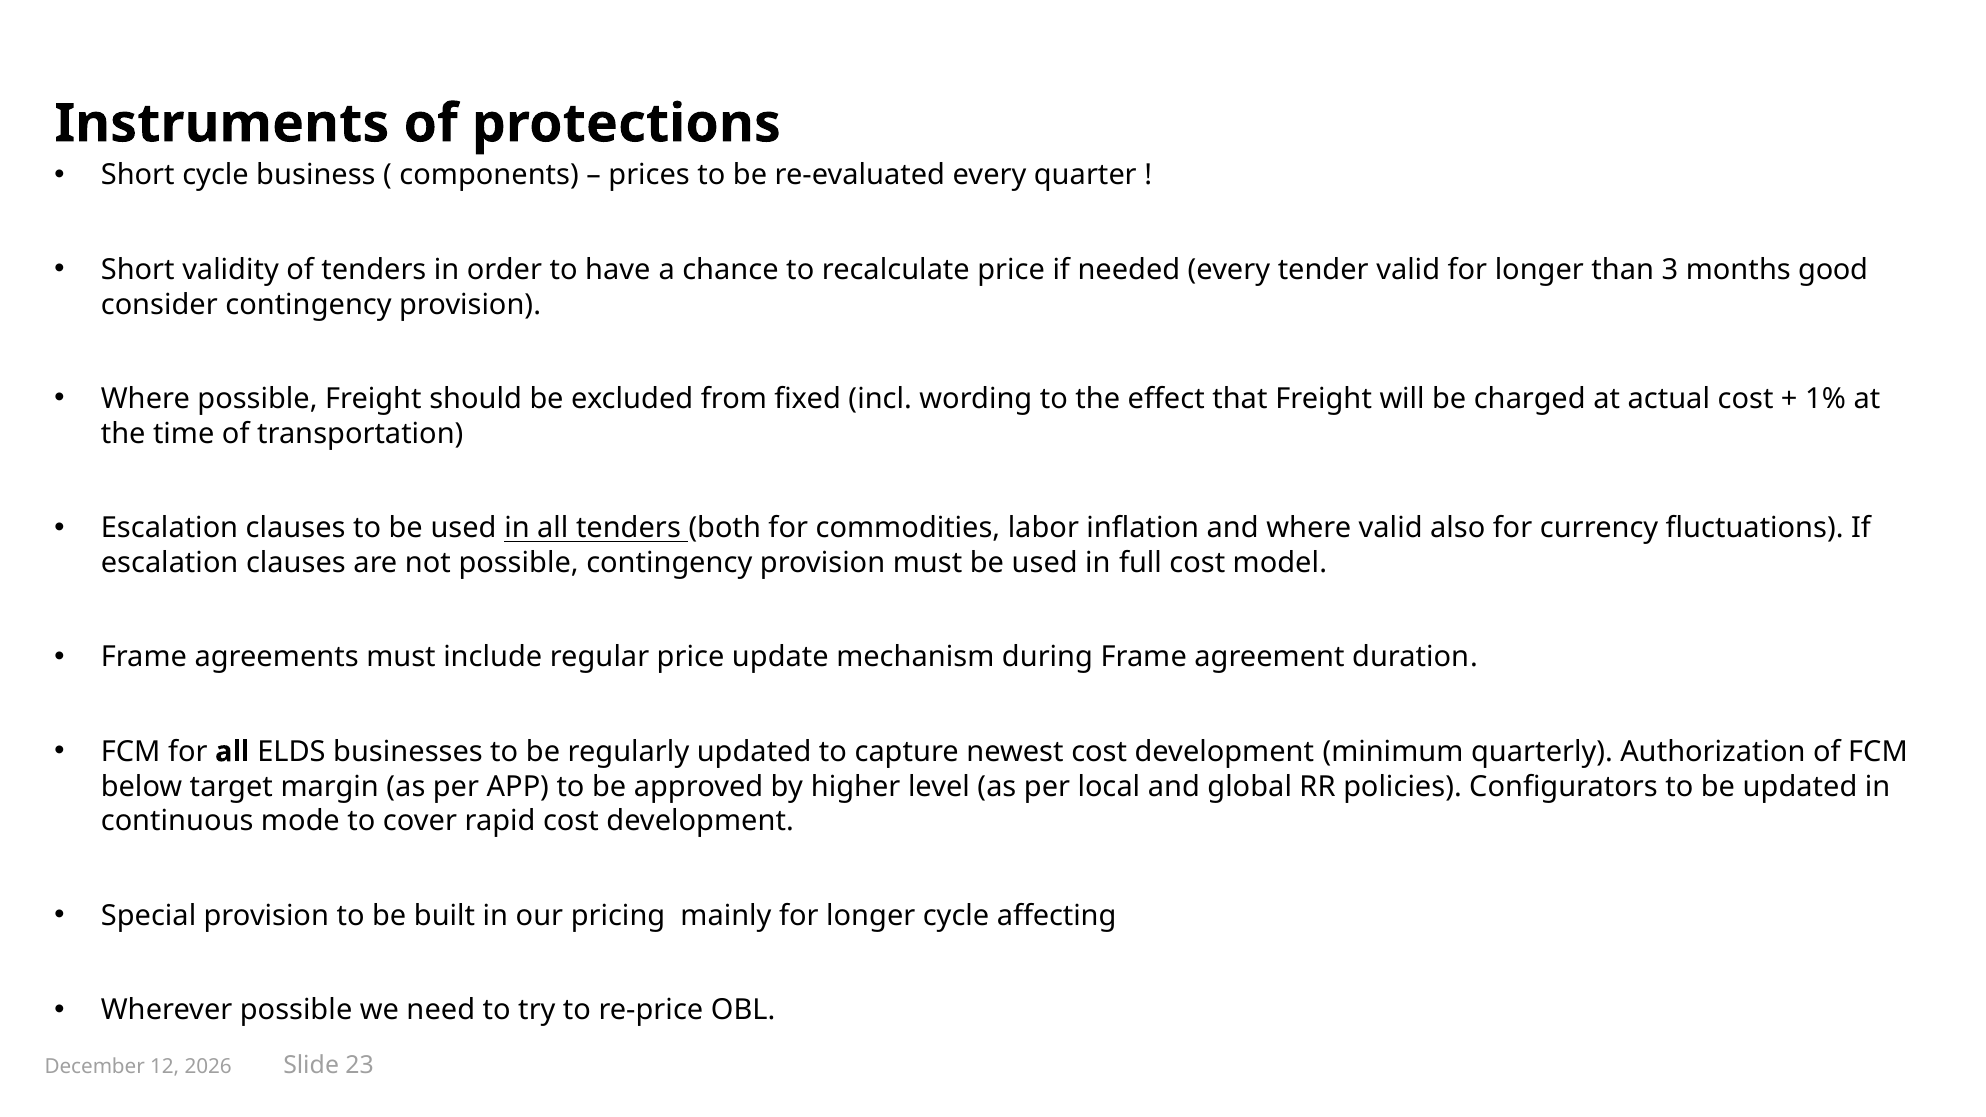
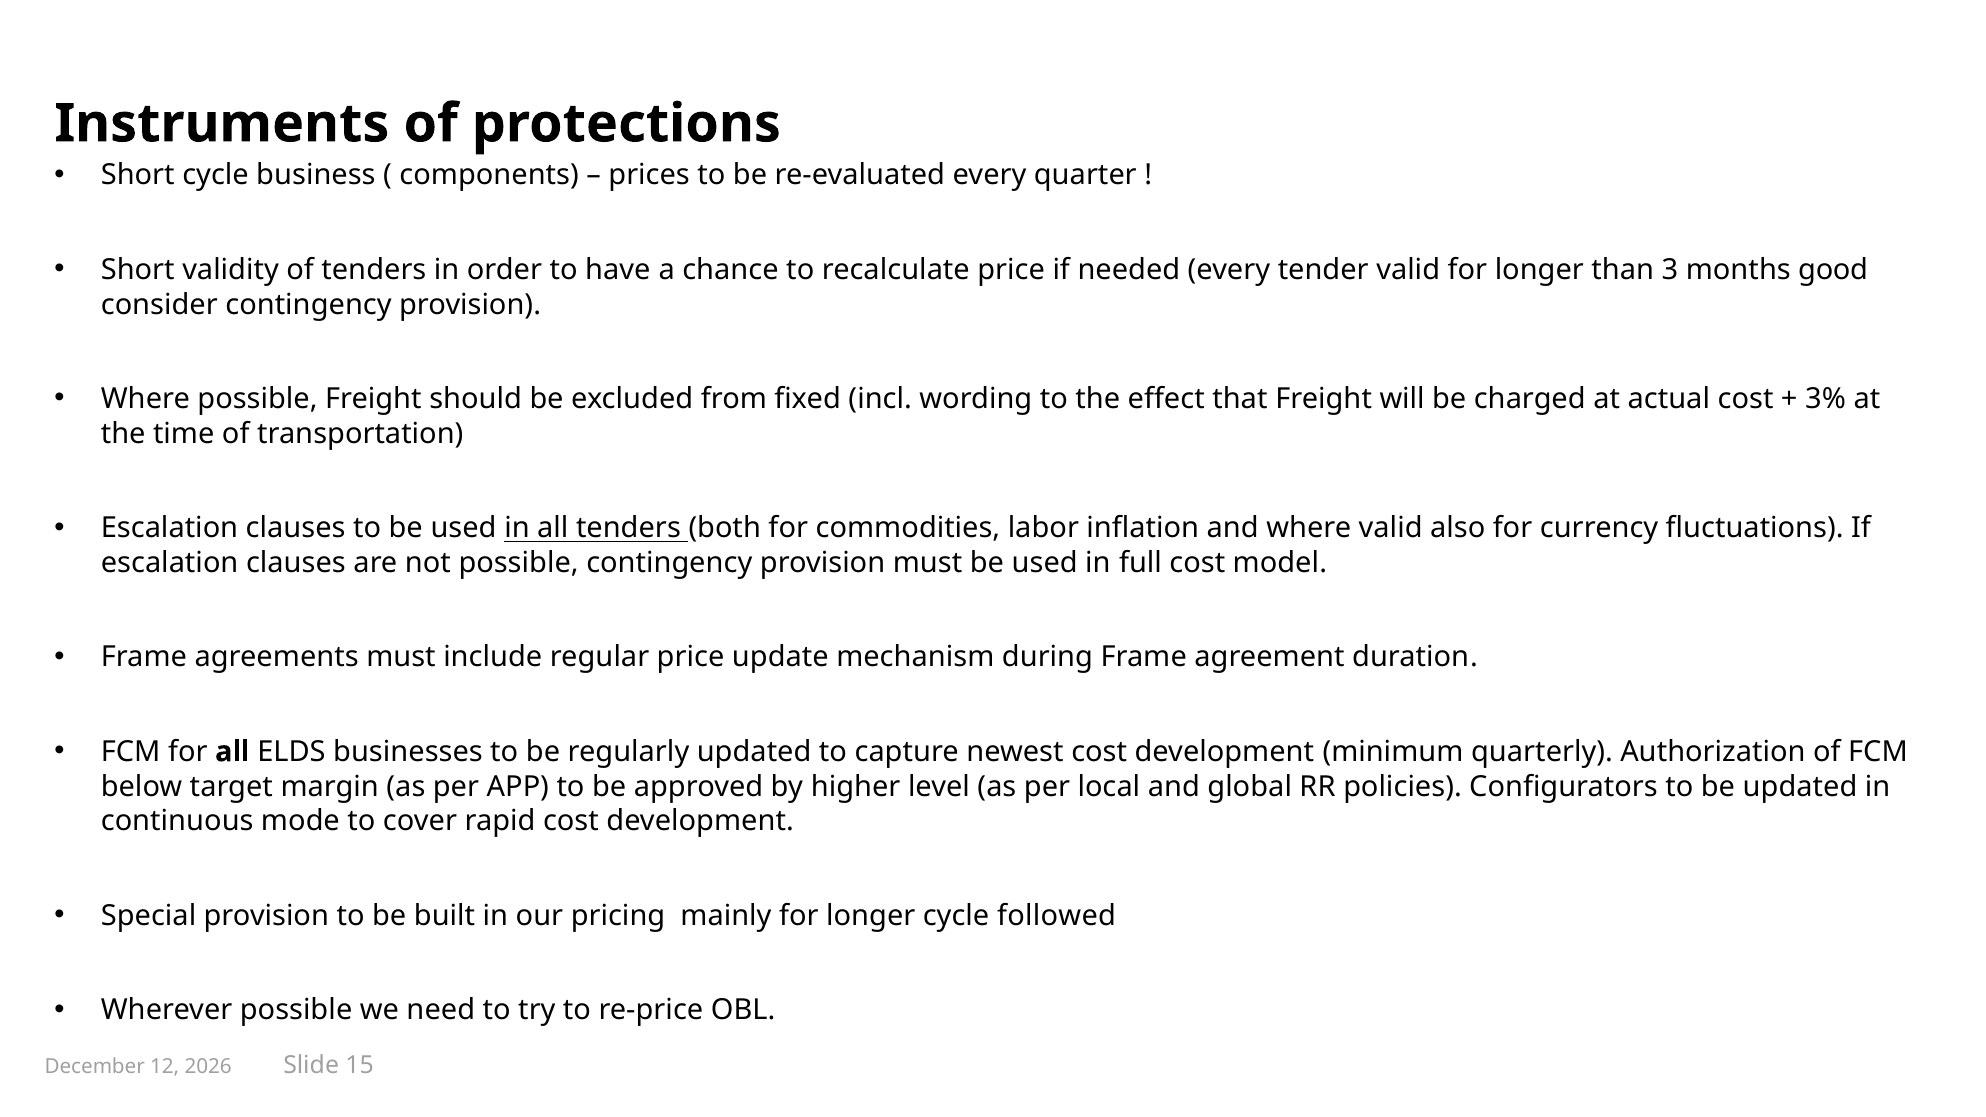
1%: 1% -> 3%
affecting: affecting -> followed
23: 23 -> 15
